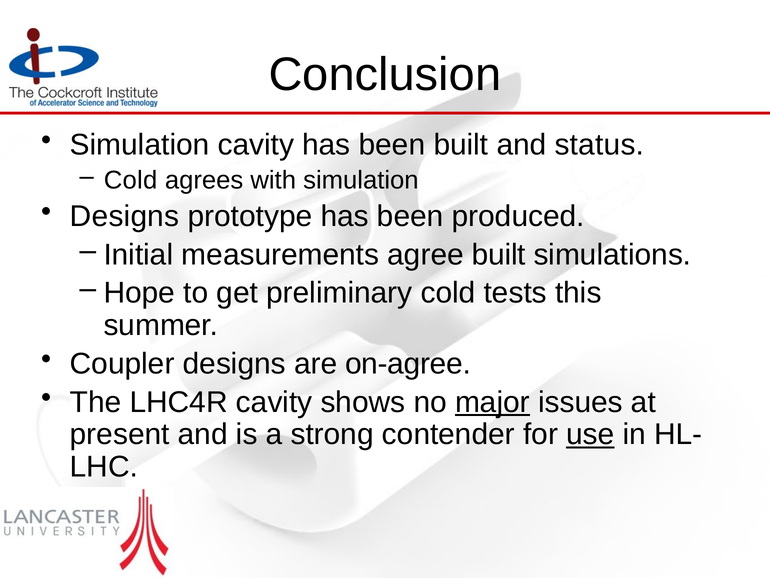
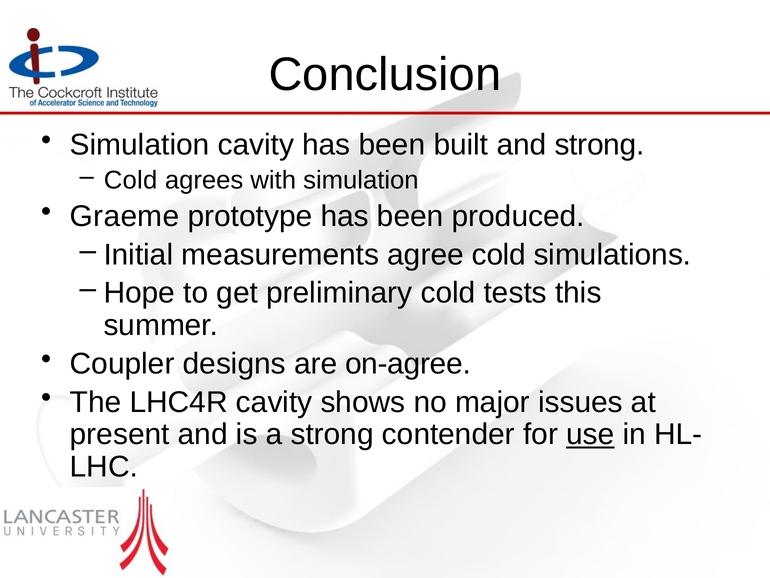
and status: status -> strong
Designs at (125, 216): Designs -> Graeme
agree built: built -> cold
major underline: present -> none
